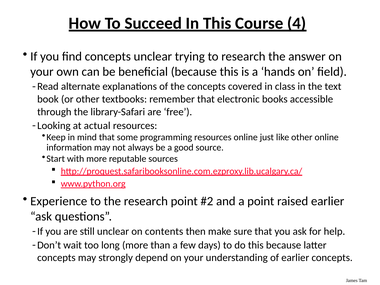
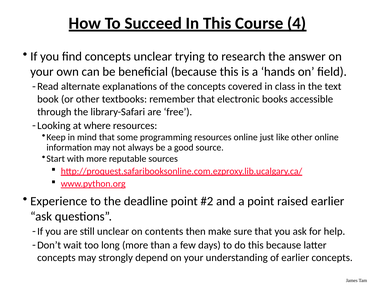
actual: actual -> where
the research: research -> deadline
